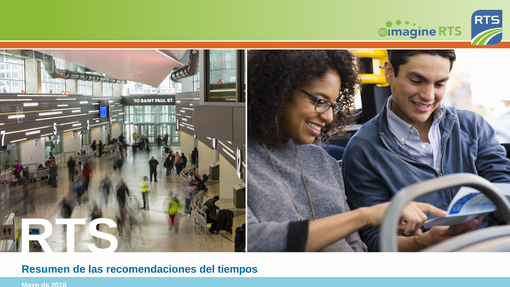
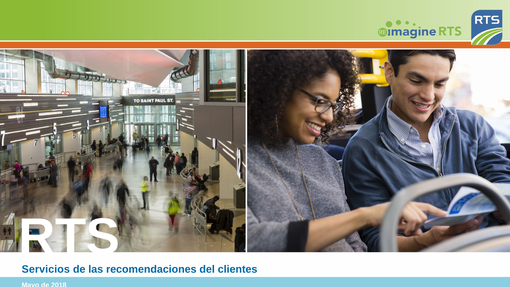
Resumen: Resumen -> Servicios
tiempos: tiempos -> clientes
